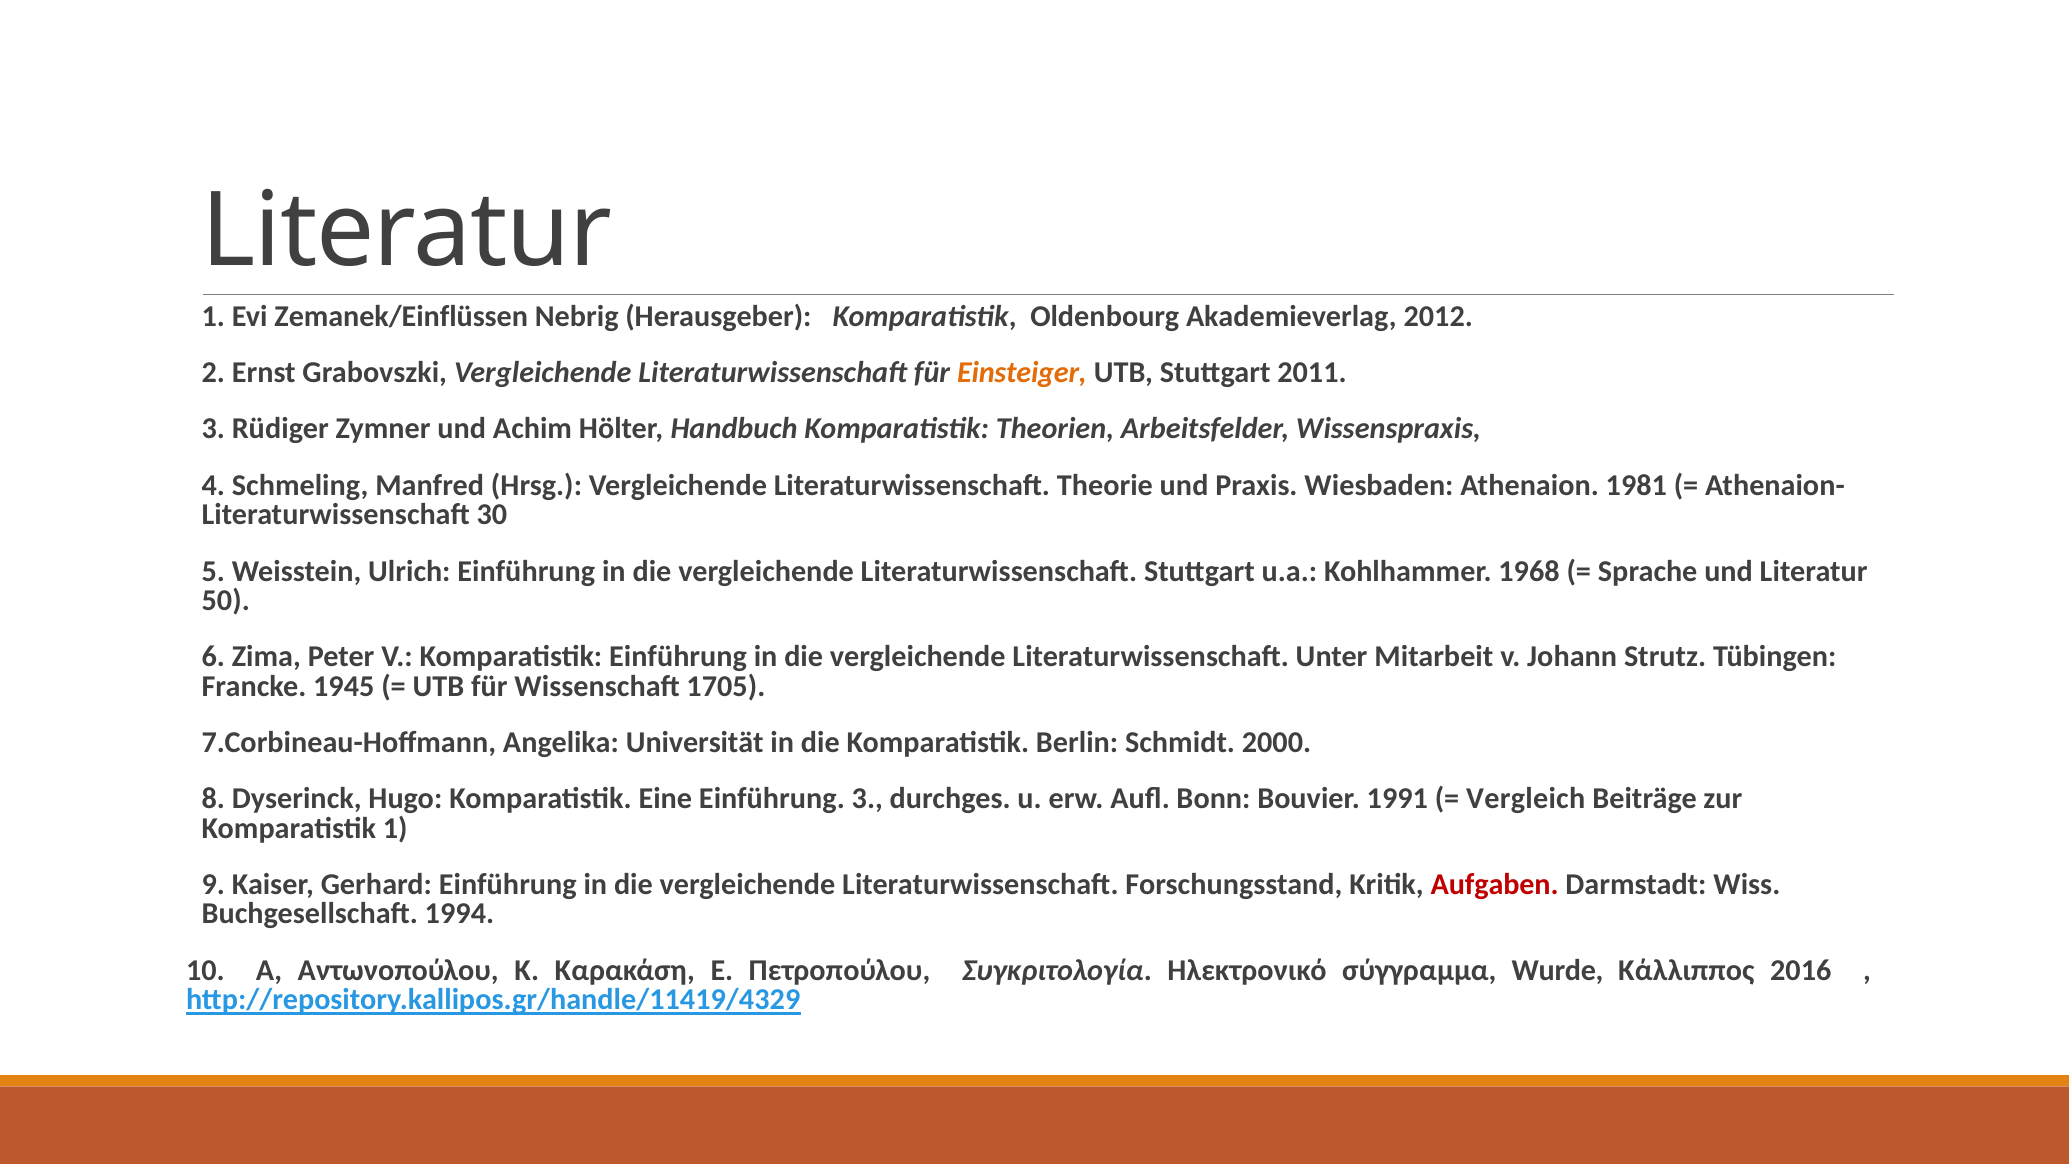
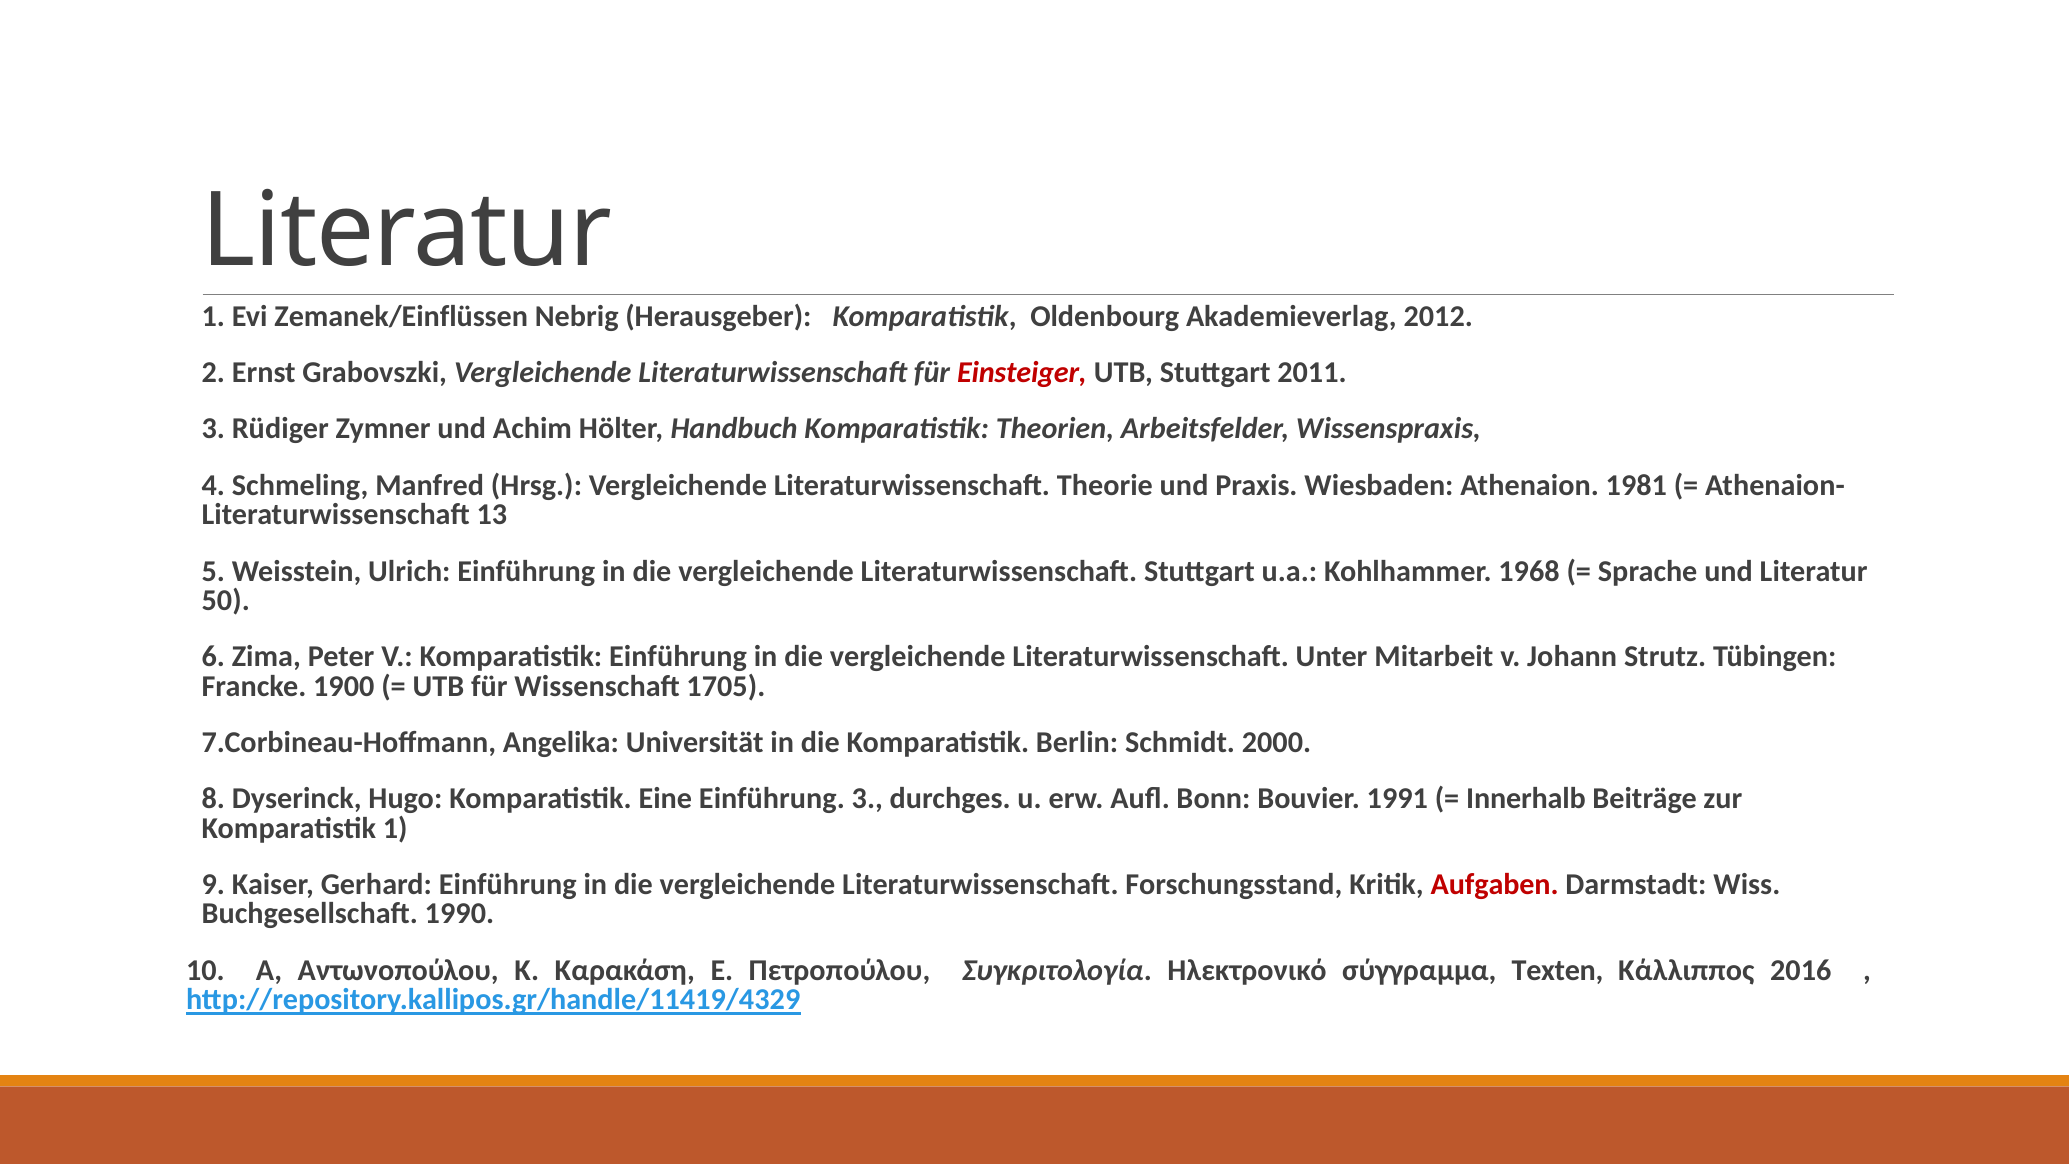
Einsteiger colour: orange -> red
30: 30 -> 13
1945: 1945 -> 1900
Vergleich: Vergleich -> Innerhalb
1994: 1994 -> 1990
Wurde: Wurde -> Texten
